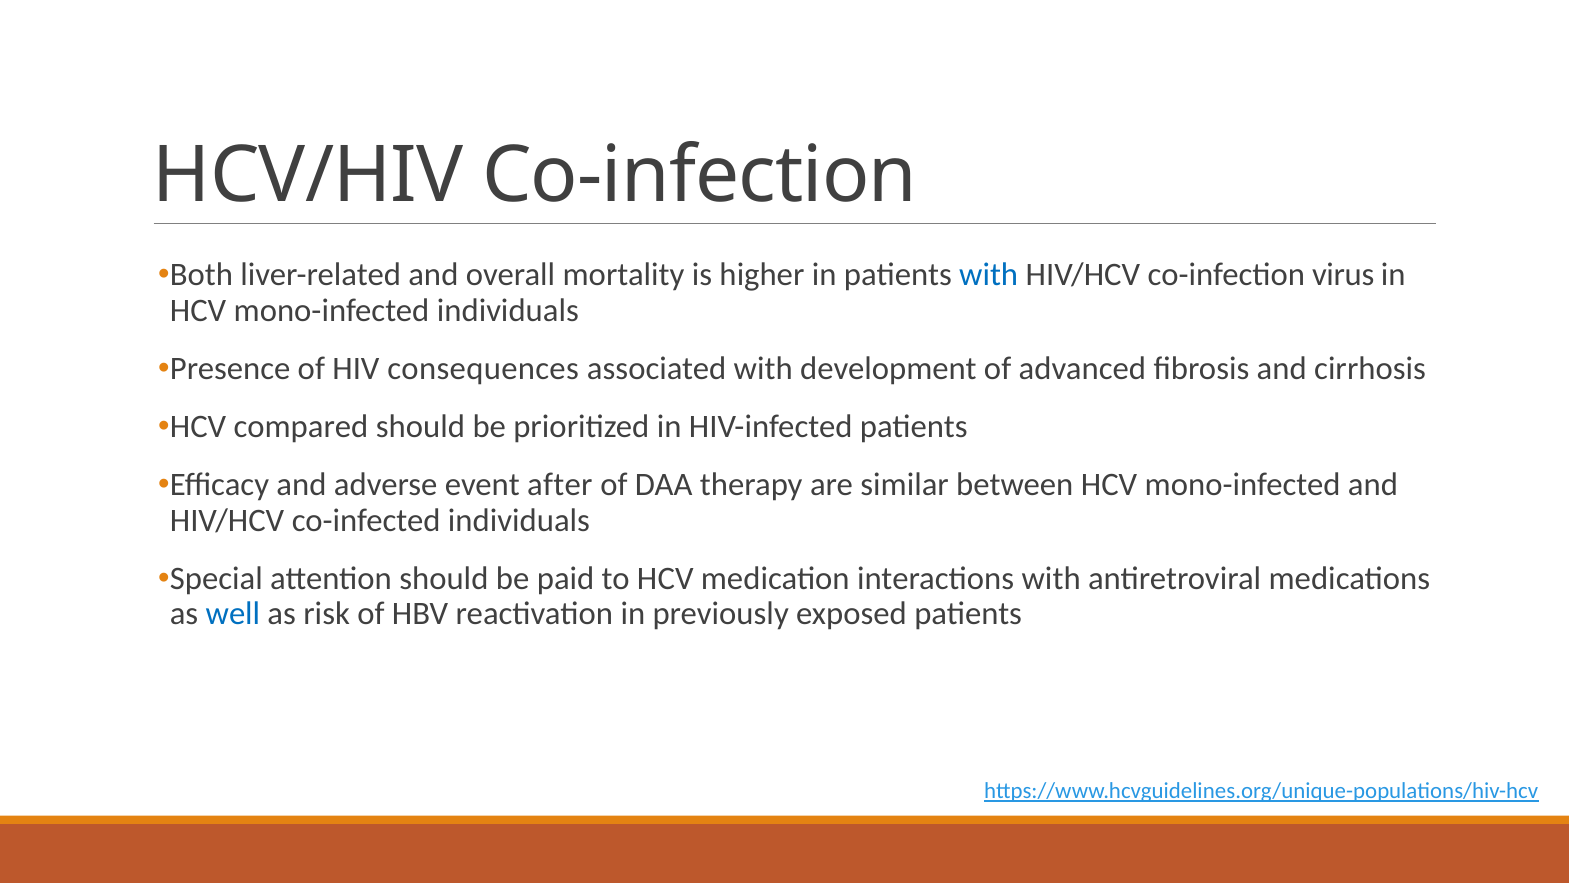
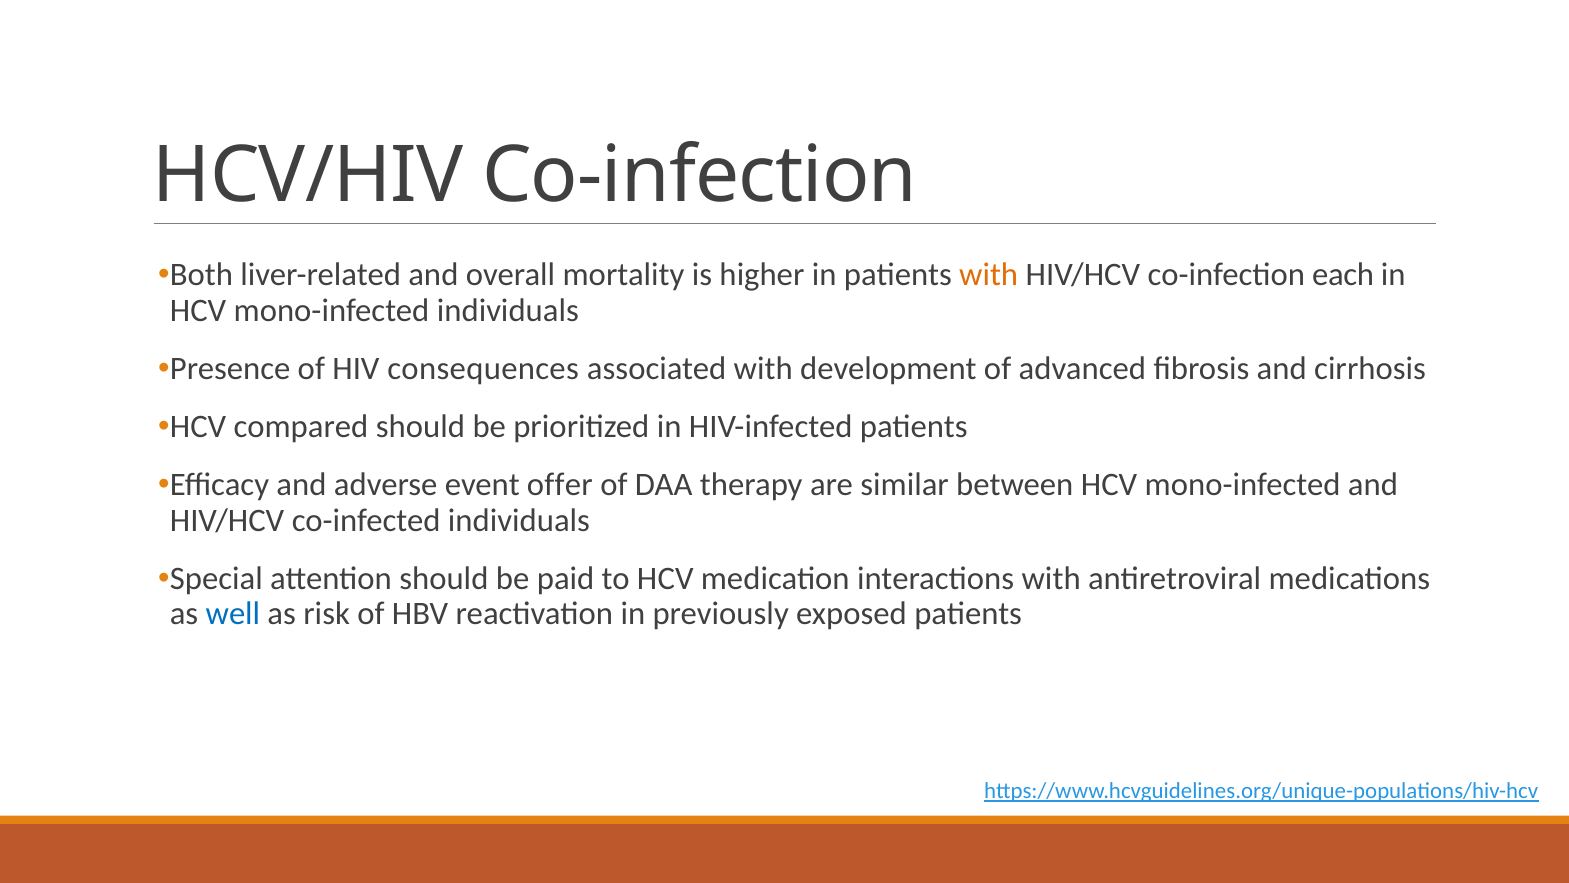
with at (989, 275) colour: blue -> orange
virus: virus -> each
after: after -> offer
